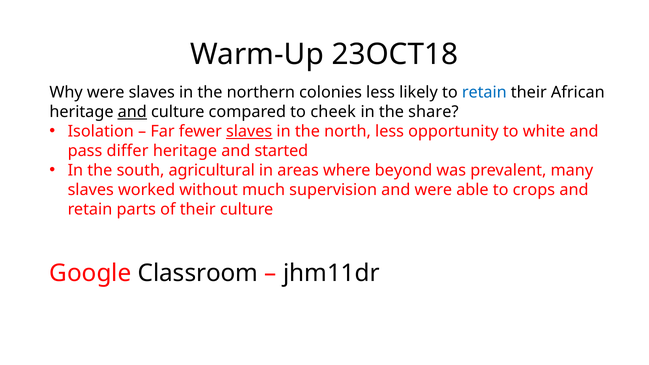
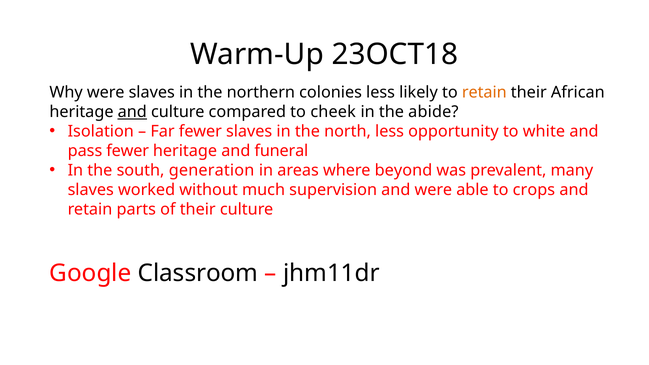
retain at (484, 93) colour: blue -> orange
share: share -> abide
slaves at (249, 132) underline: present -> none
pass differ: differ -> fewer
started: started -> funeral
agricultural: agricultural -> generation
